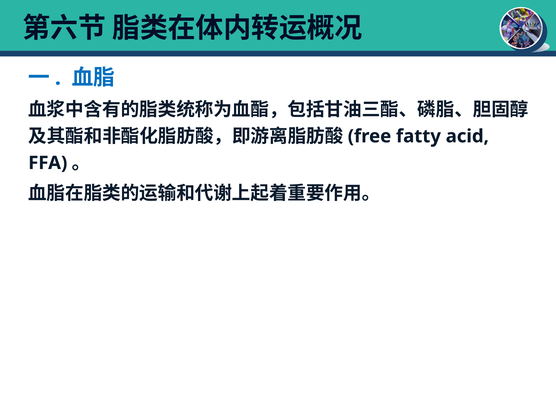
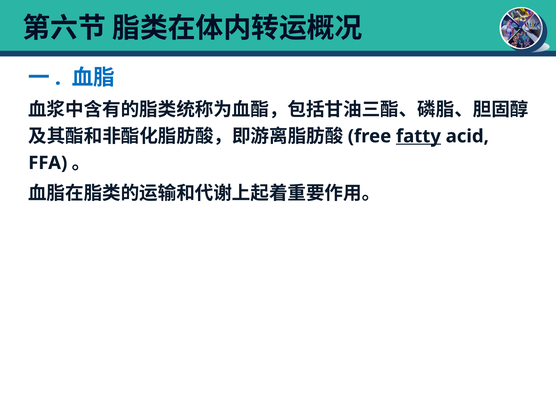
fatty underline: none -> present
